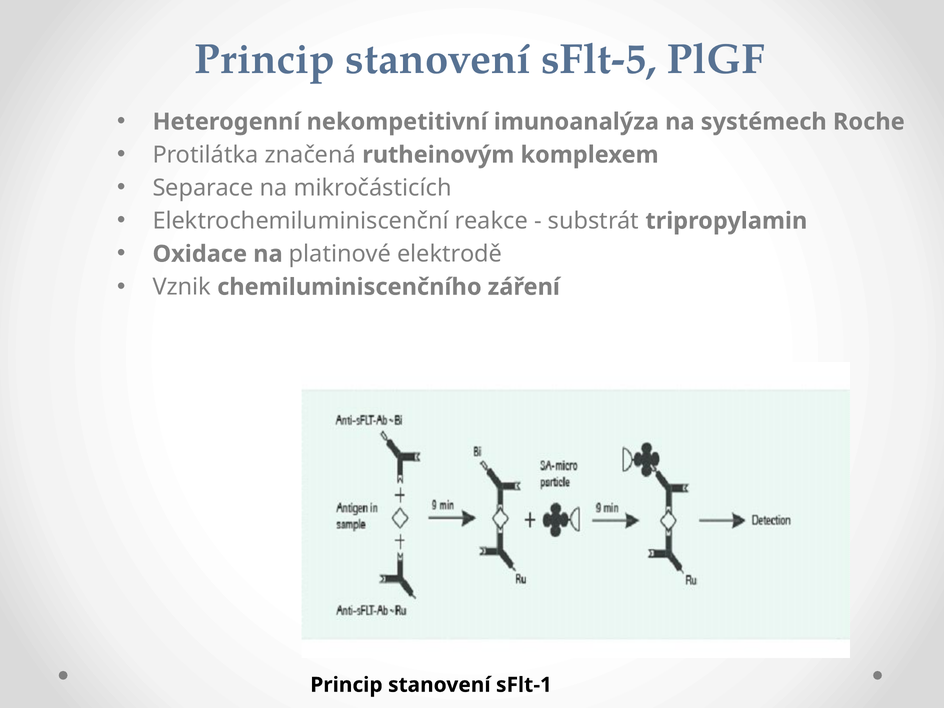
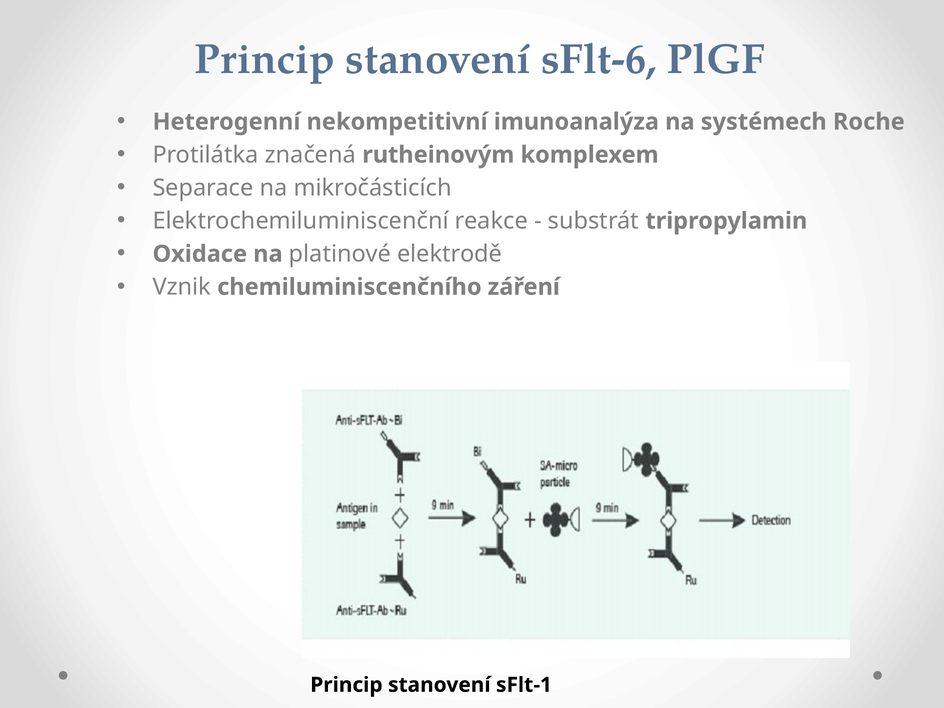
sFlt-5: sFlt-5 -> sFlt-6
